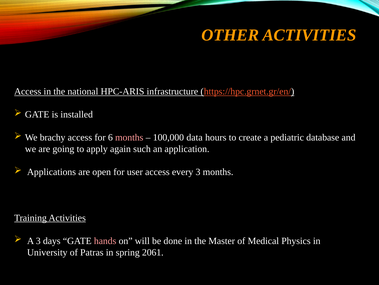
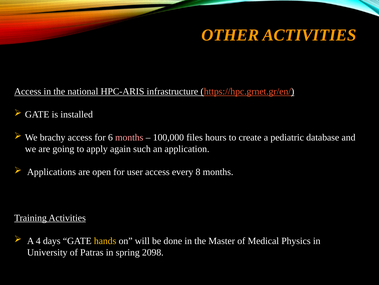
data: data -> files
every 3: 3 -> 8
A 3: 3 -> 4
hands colour: pink -> yellow
2061: 2061 -> 2098
